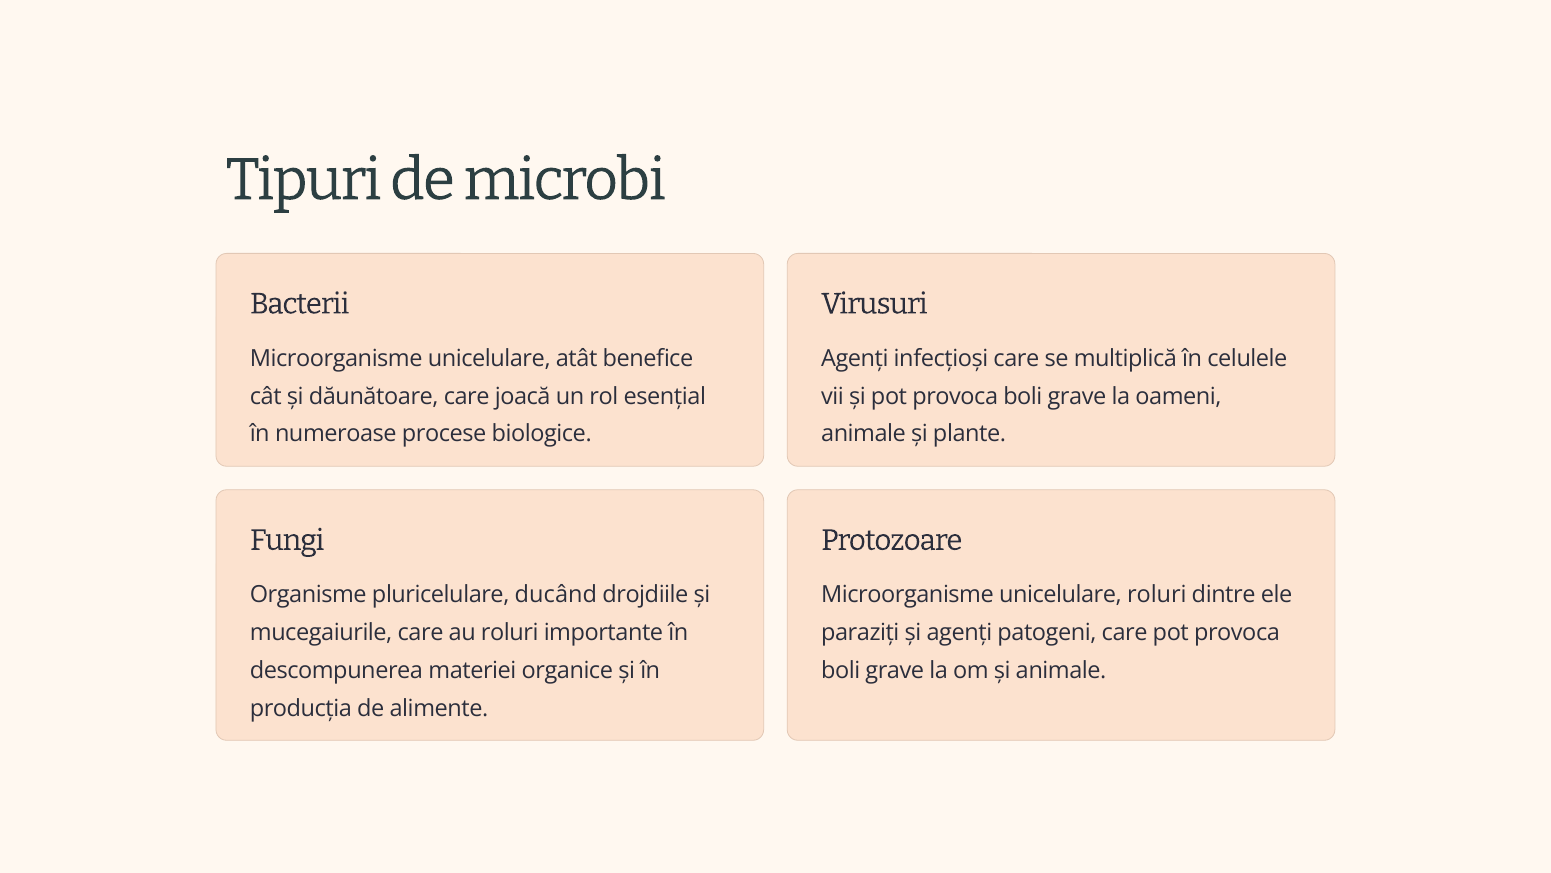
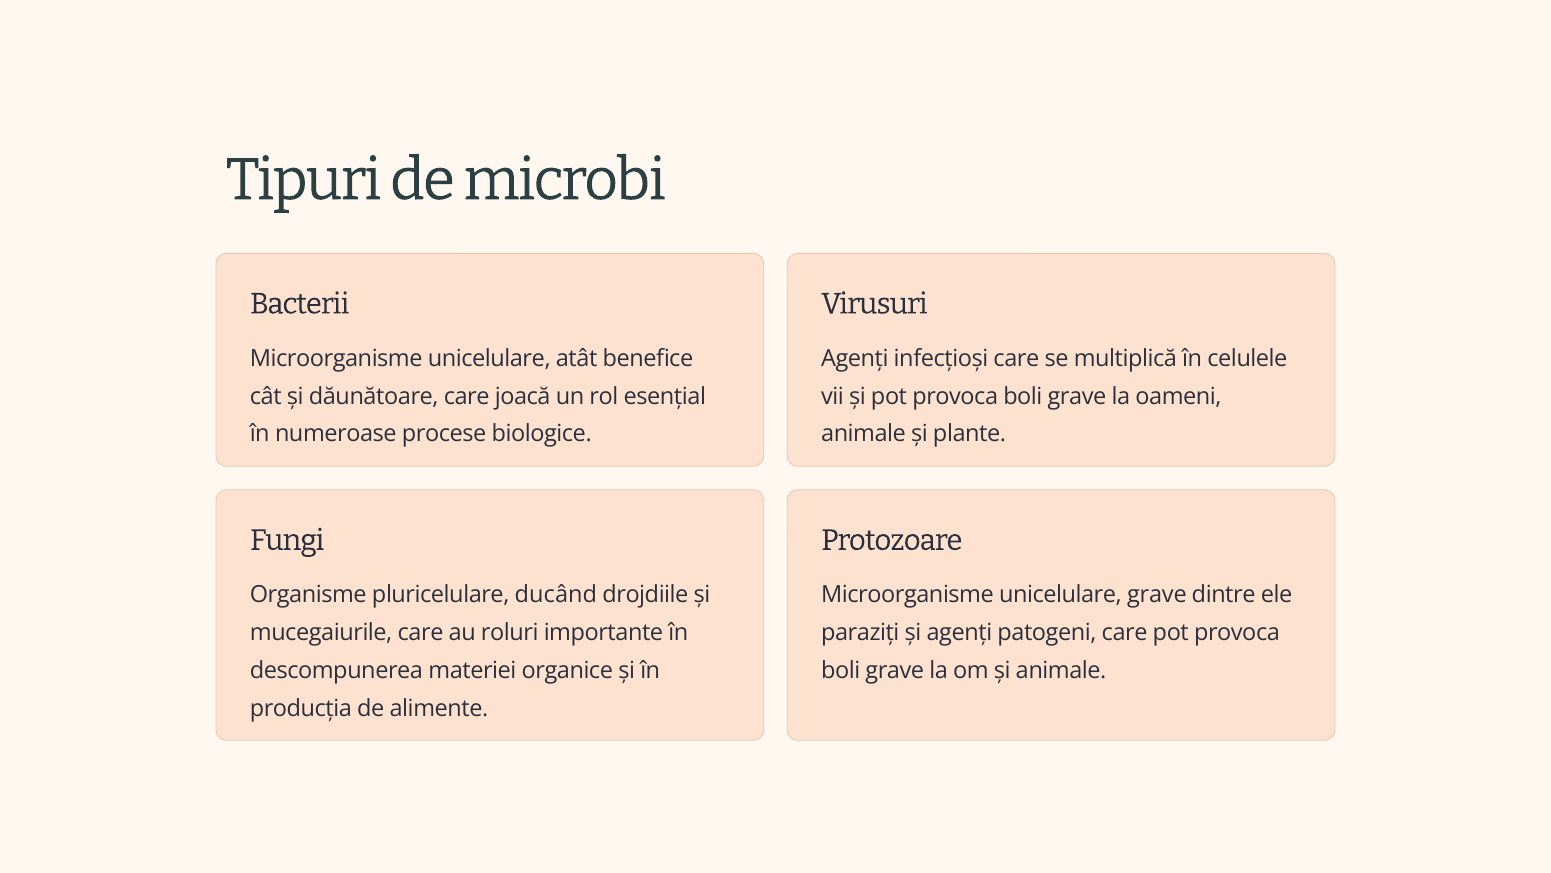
unicelulare roluri: roluri -> grave
